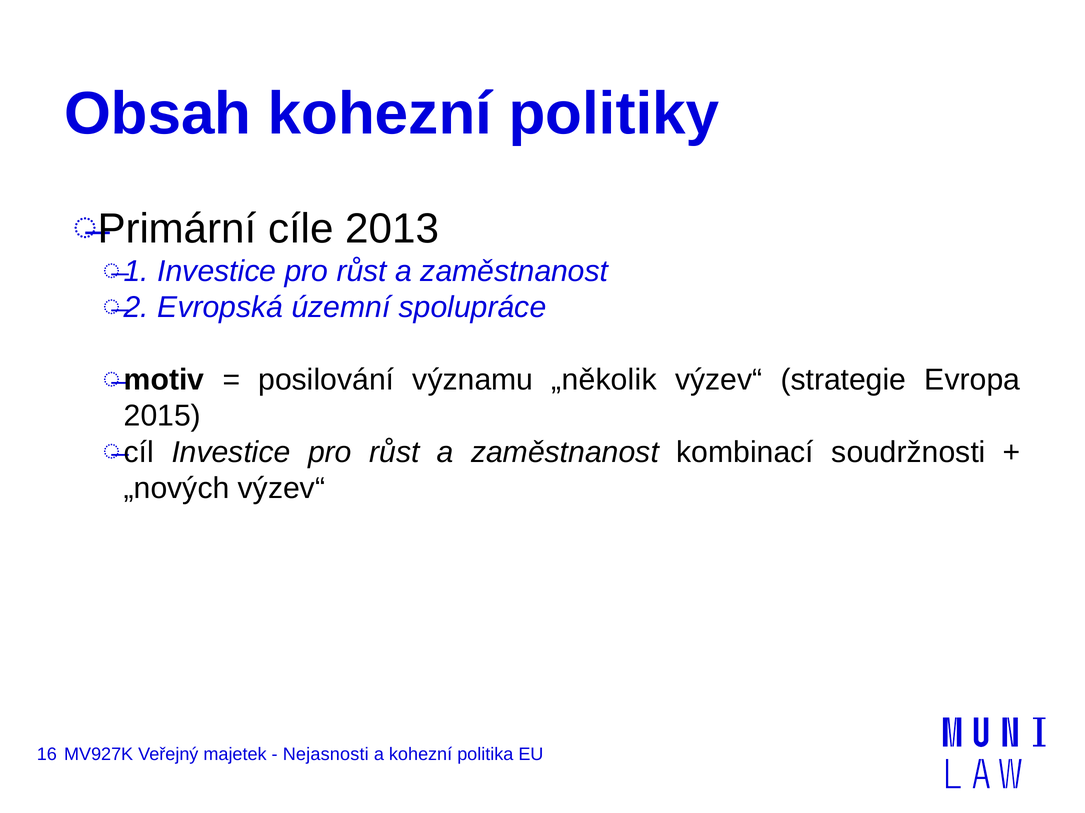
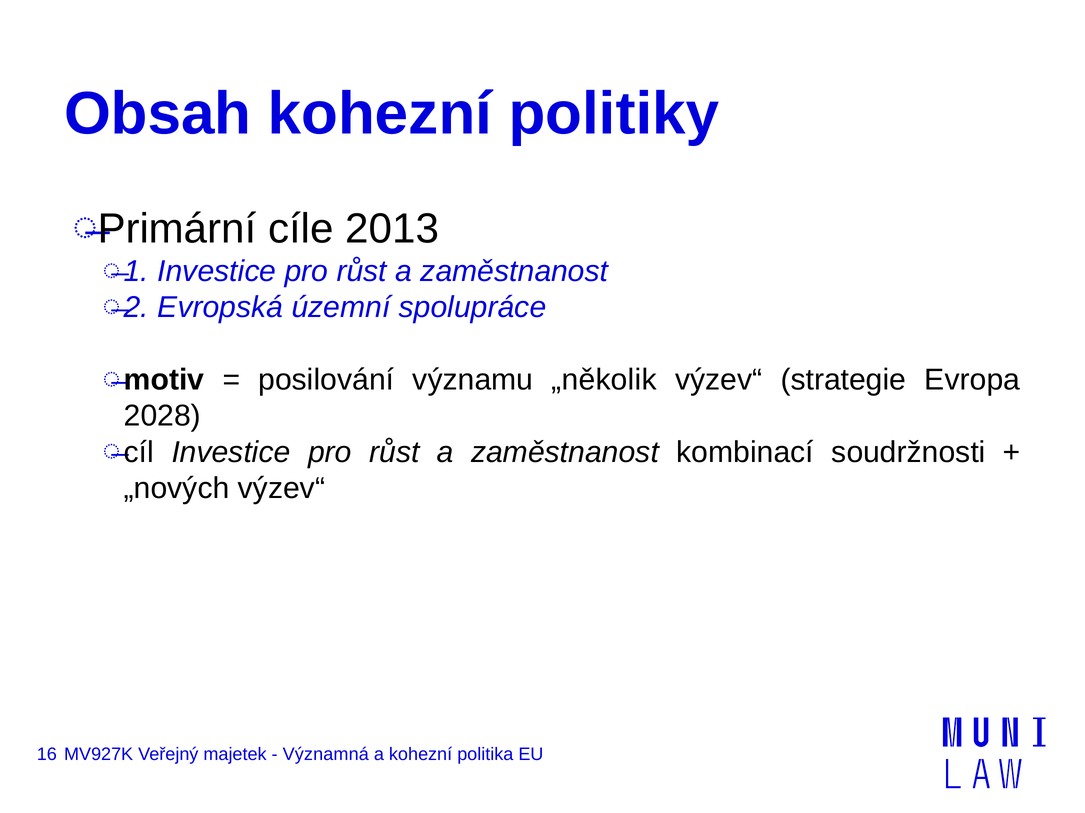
2015: 2015 -> 2028
Nejasnosti: Nejasnosti -> Významná
